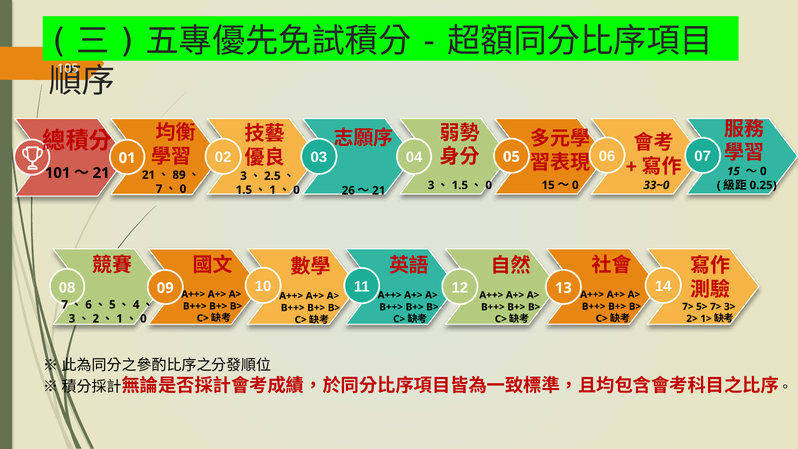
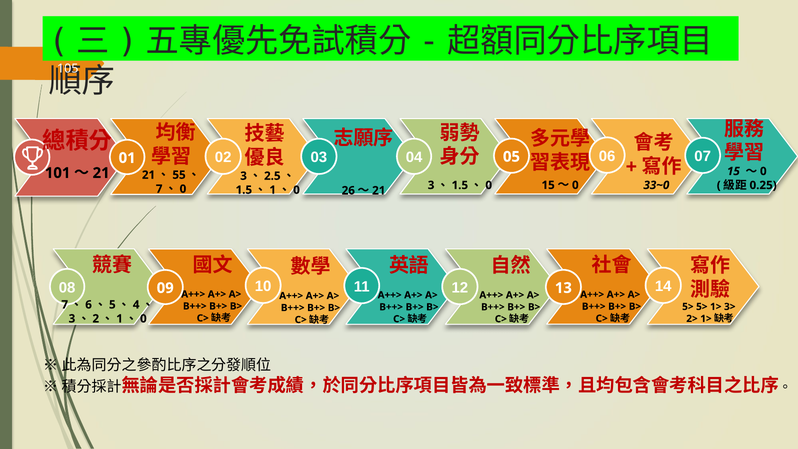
89: 89 -> 55
7> at (688, 307): 7> -> 5>
5> 7>: 7> -> 1>
